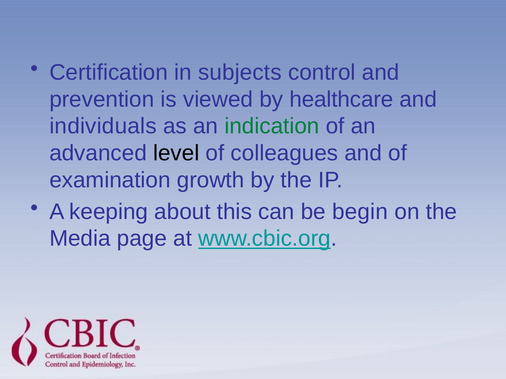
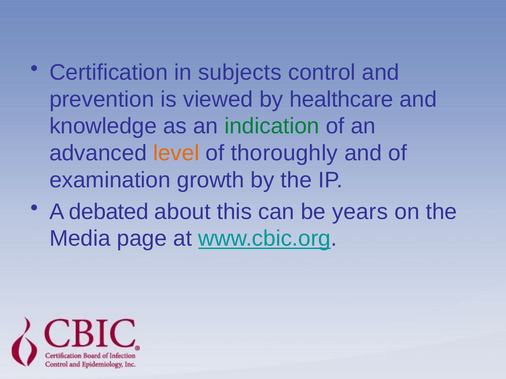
individuals: individuals -> knowledge
level colour: black -> orange
colleagues: colleagues -> thoroughly
keeping: keeping -> debated
begin: begin -> years
